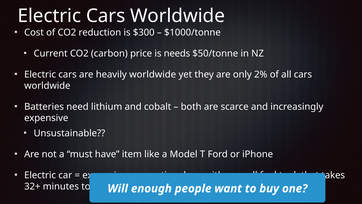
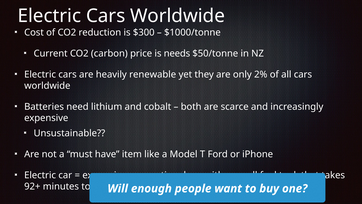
heavily worldwide: worldwide -> renewable
32+: 32+ -> 92+
